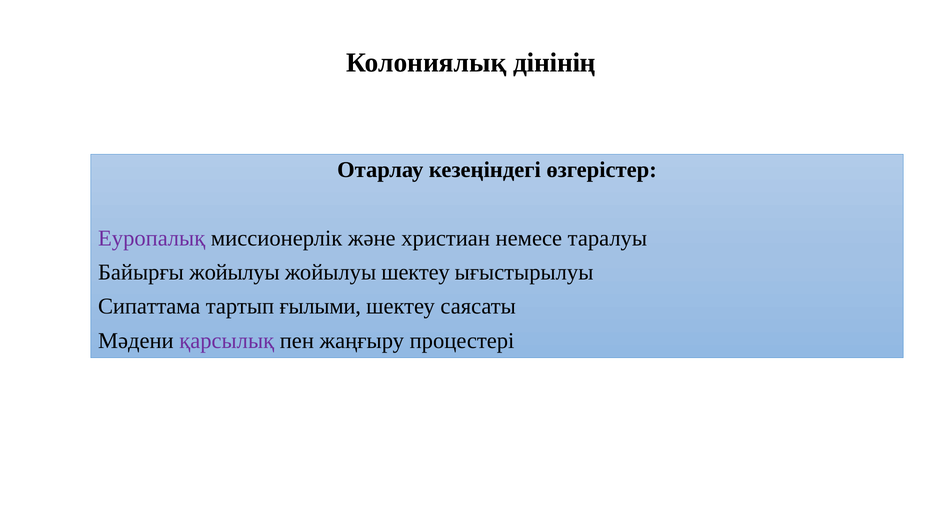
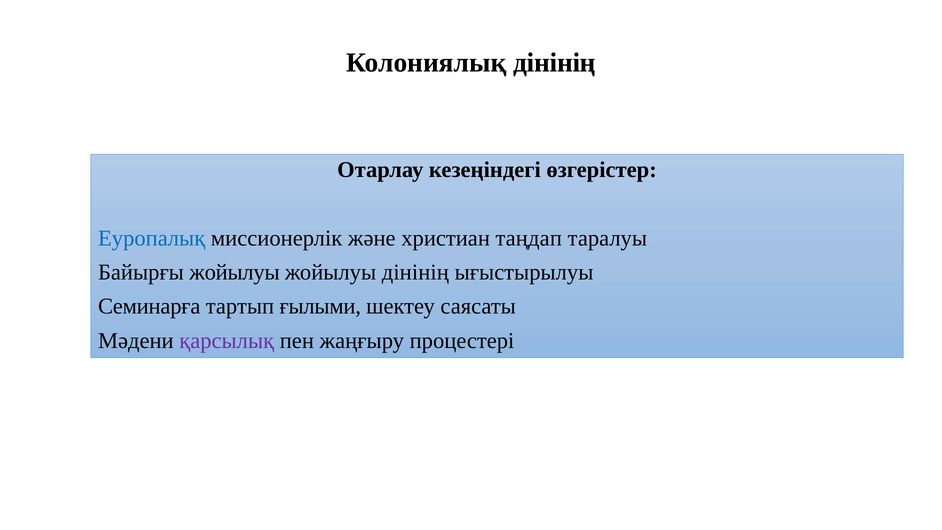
Еуропалық colour: purple -> blue
немесе: немесе -> таңдап
жойылуы шектеу: шектеу -> дінінің
Сипаттама: Сипаттама -> Семинарға
